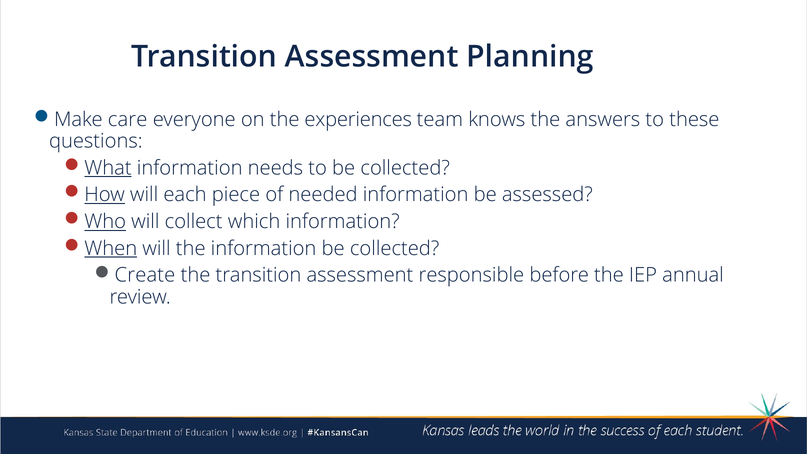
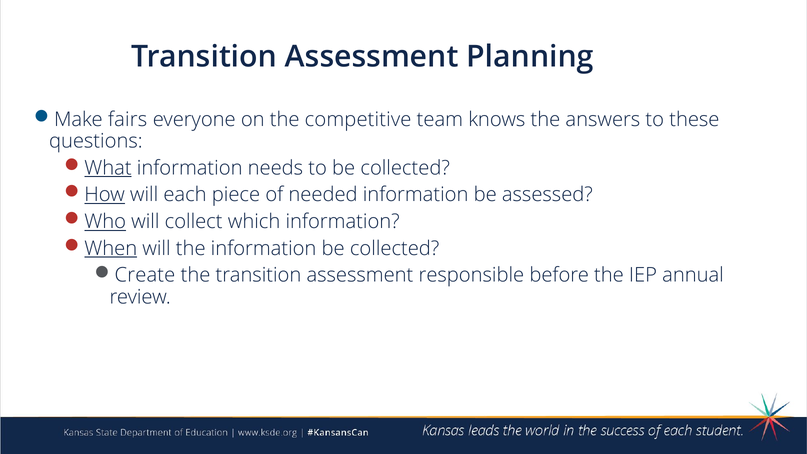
care: care -> fairs
experiences: experiences -> competitive
